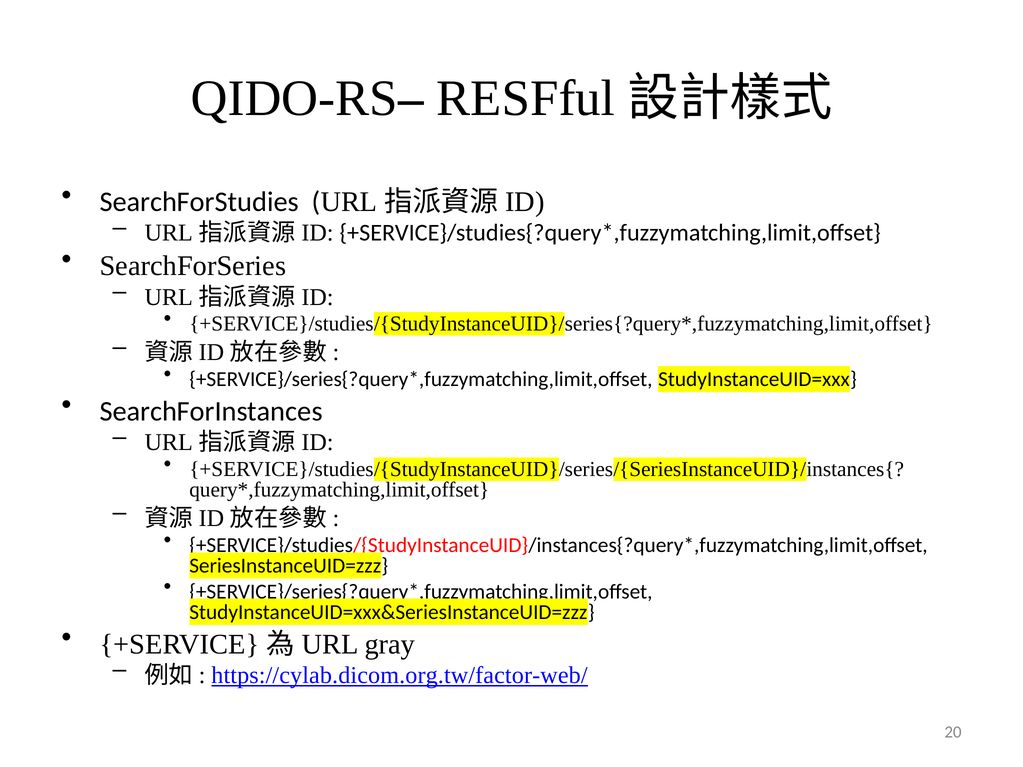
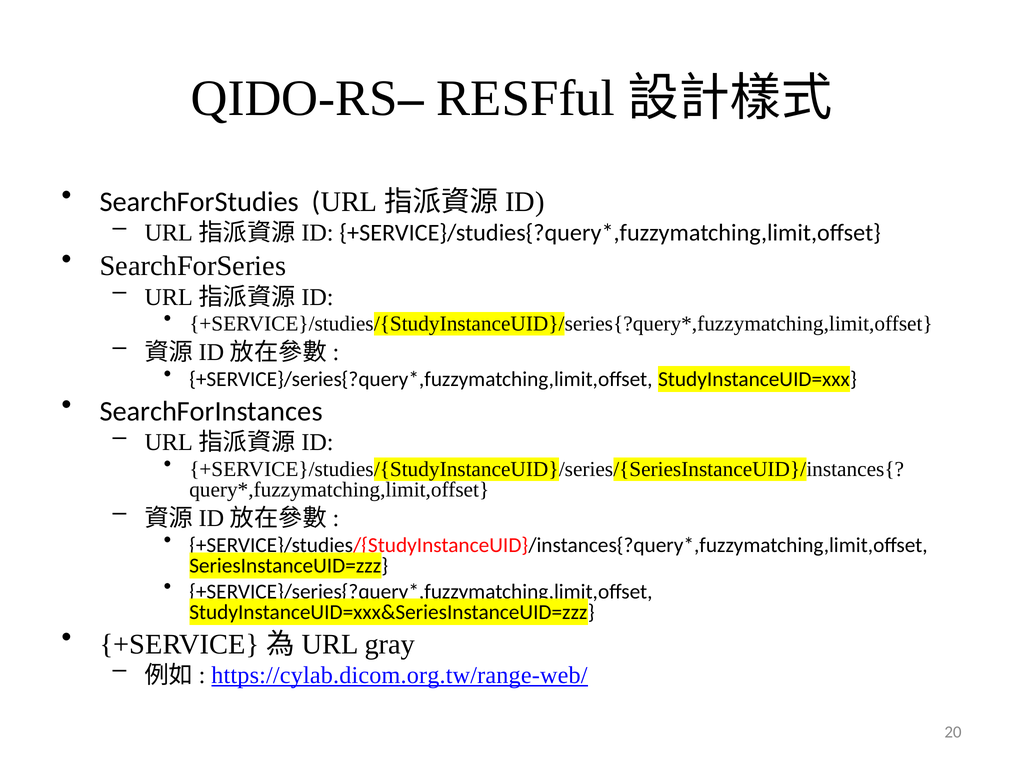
https://cylab.dicom.org.tw/factor-web/: https://cylab.dicom.org.tw/factor-web/ -> https://cylab.dicom.org.tw/range-web/
